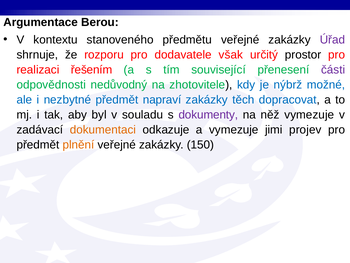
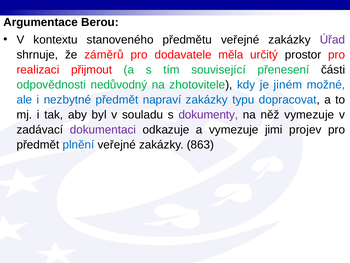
rozporu: rozporu -> záměrů
však: však -> měla
řešením: řešením -> přijmout
části colour: purple -> black
nýbrž: nýbrž -> jiném
těch: těch -> typu
dokumentaci colour: orange -> purple
plnění colour: orange -> blue
150: 150 -> 863
